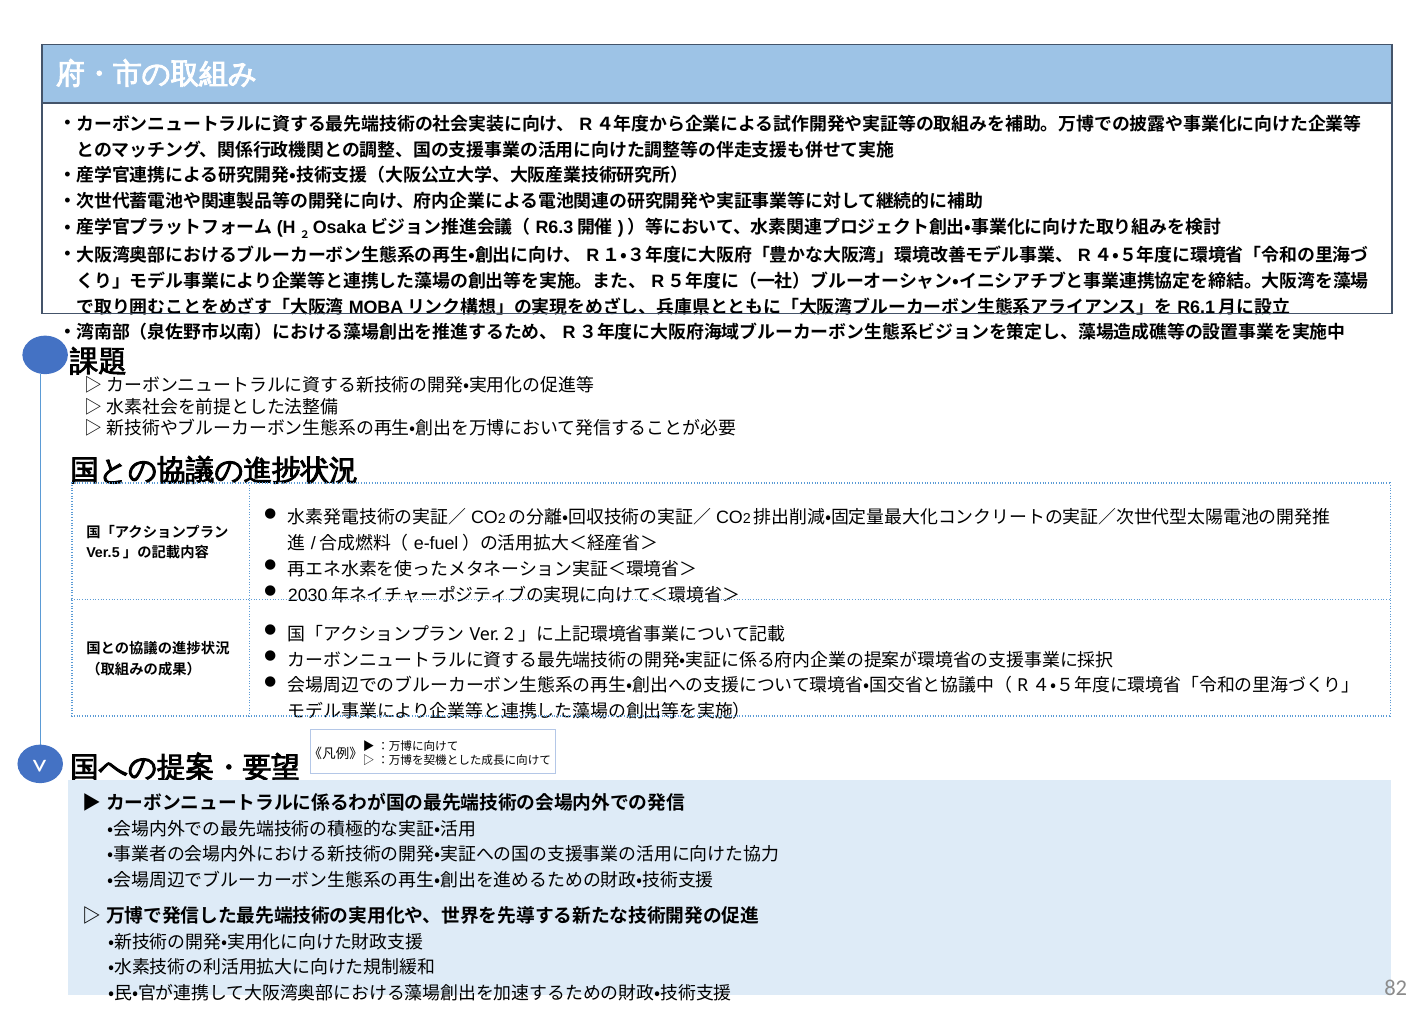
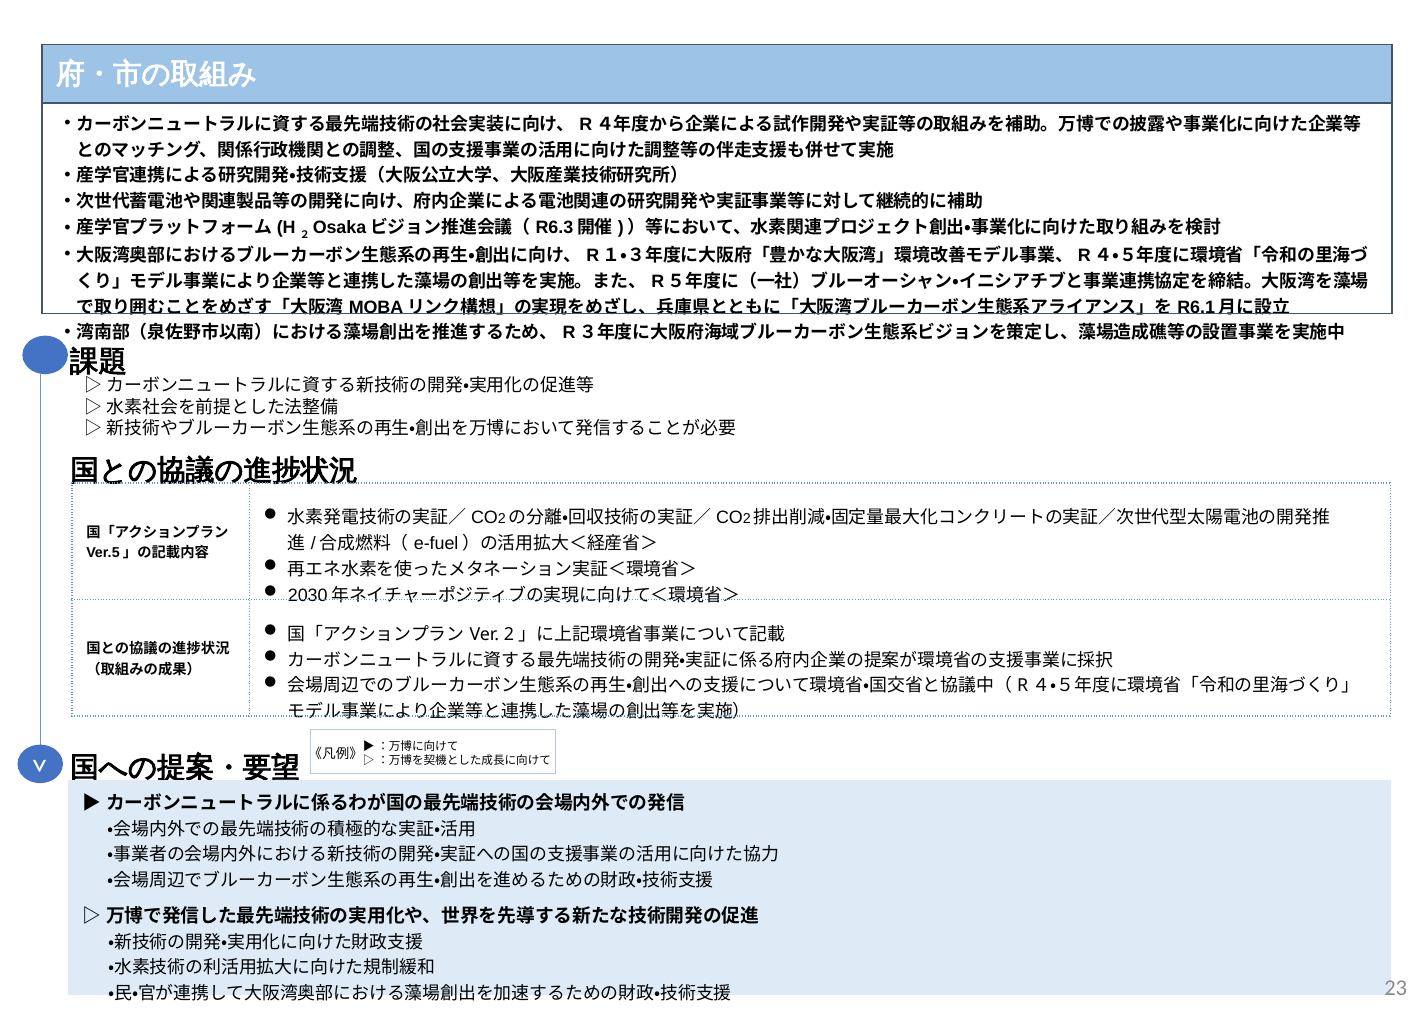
82: 82 -> 23
